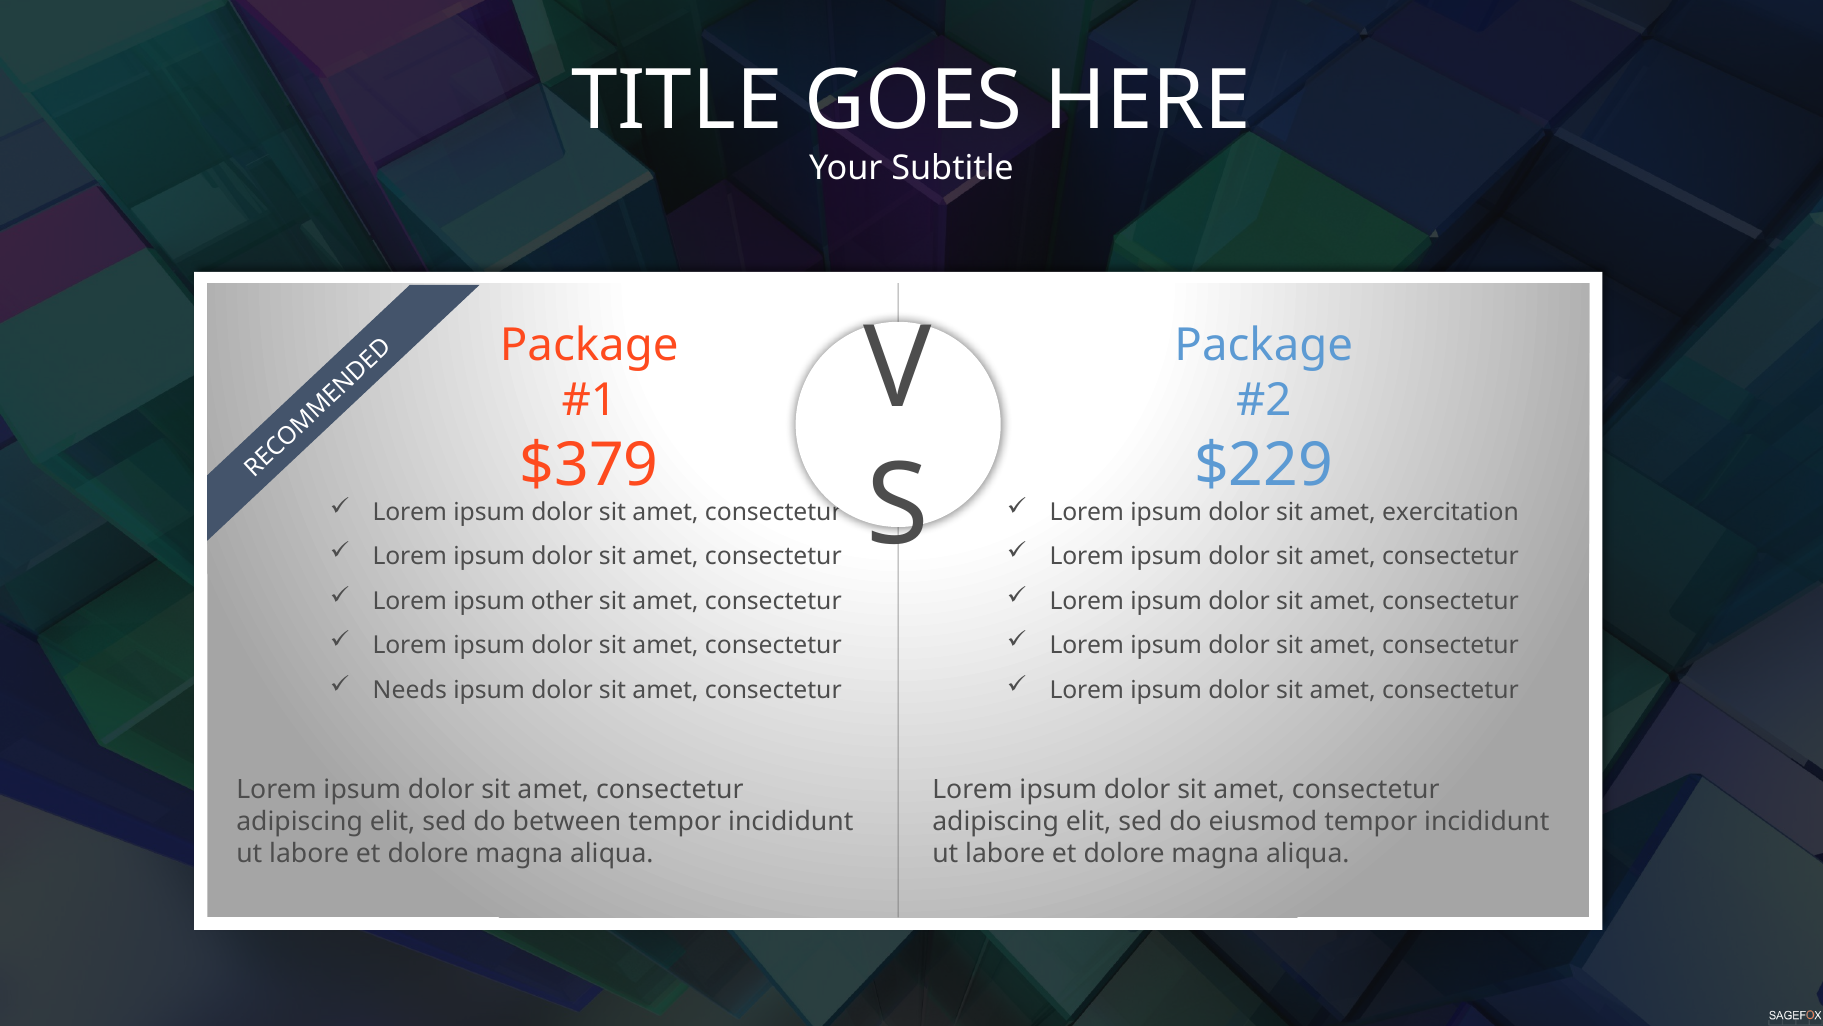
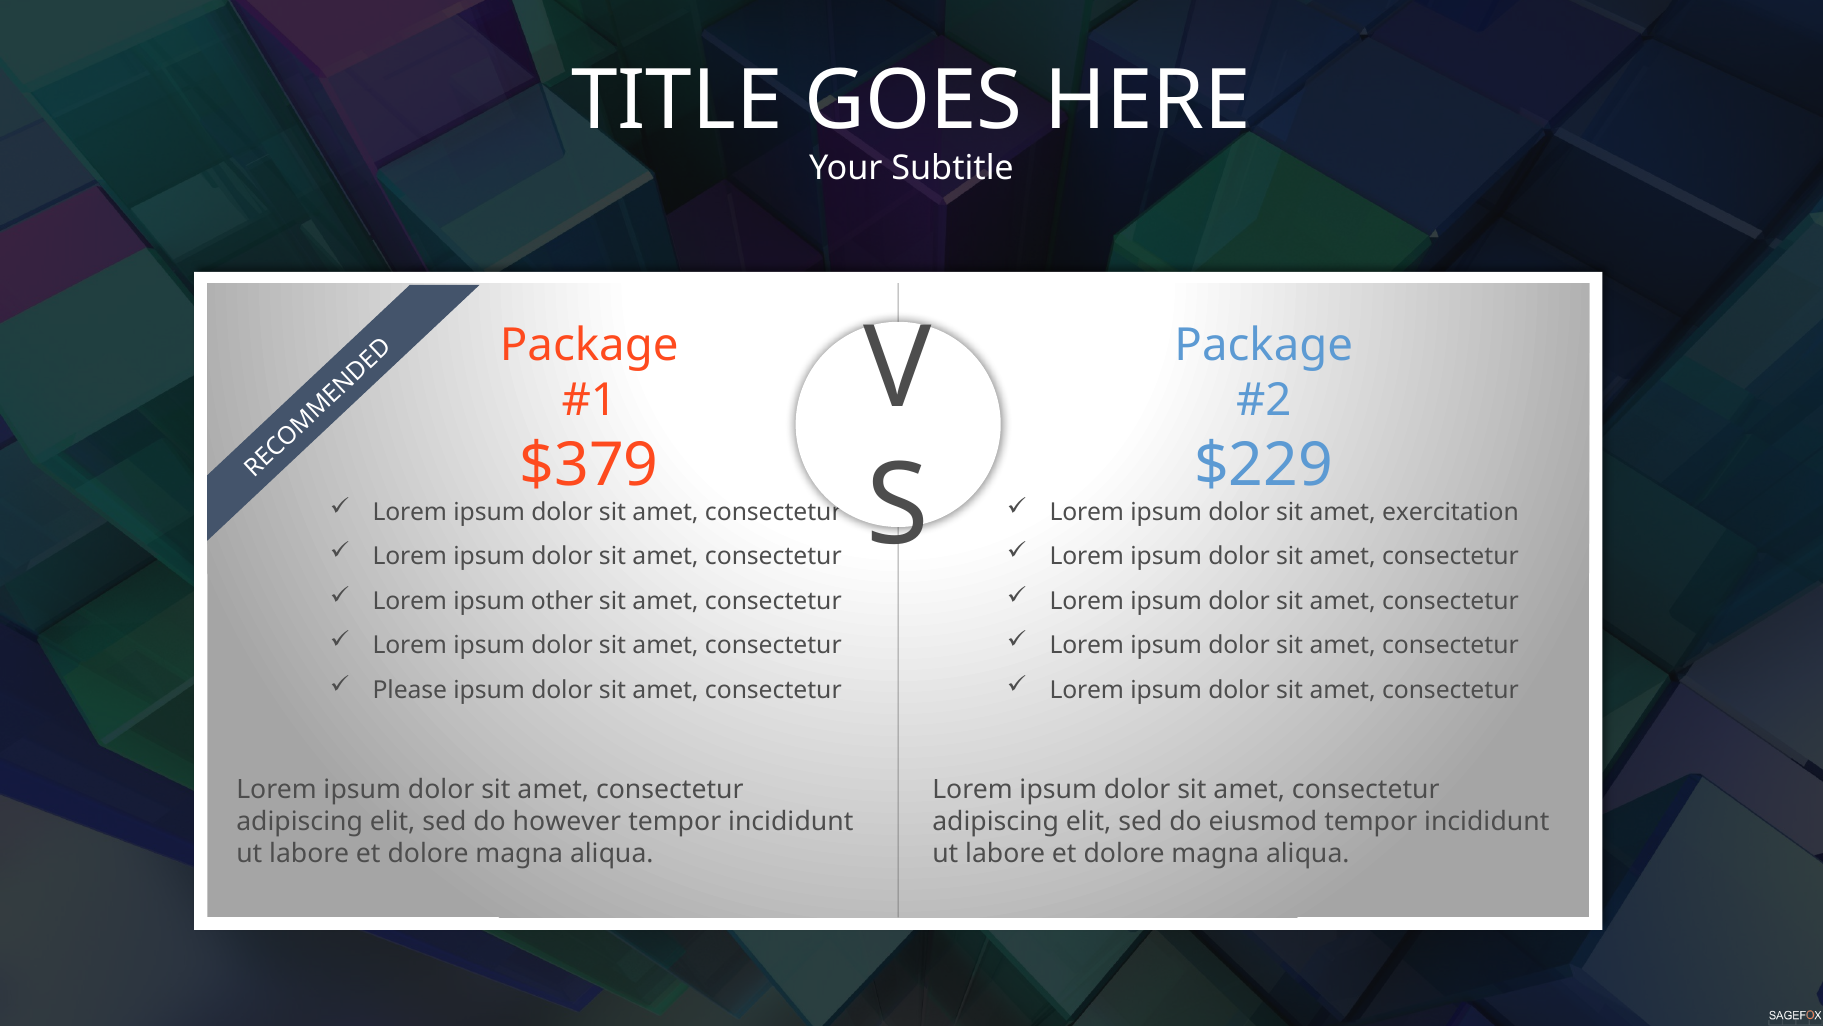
Needs: Needs -> Please
between: between -> however
